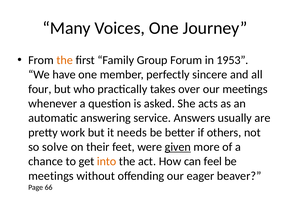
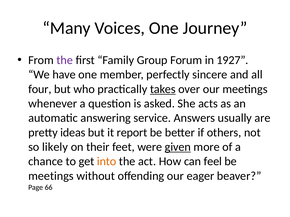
the at (65, 60) colour: orange -> purple
1953: 1953 -> 1927
takes underline: none -> present
work: work -> ideas
needs: needs -> report
solve: solve -> likely
